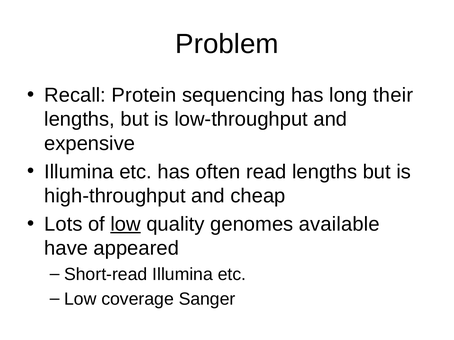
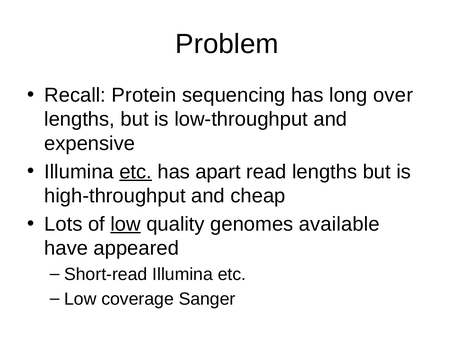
their: their -> over
etc at (136, 172) underline: none -> present
often: often -> apart
